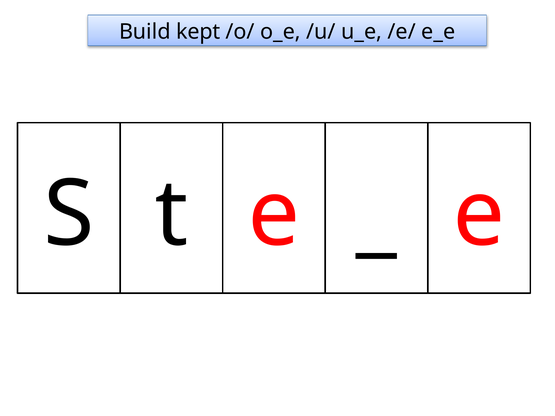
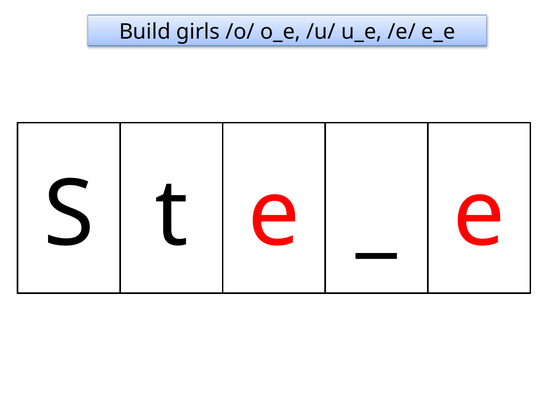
kept: kept -> girls
